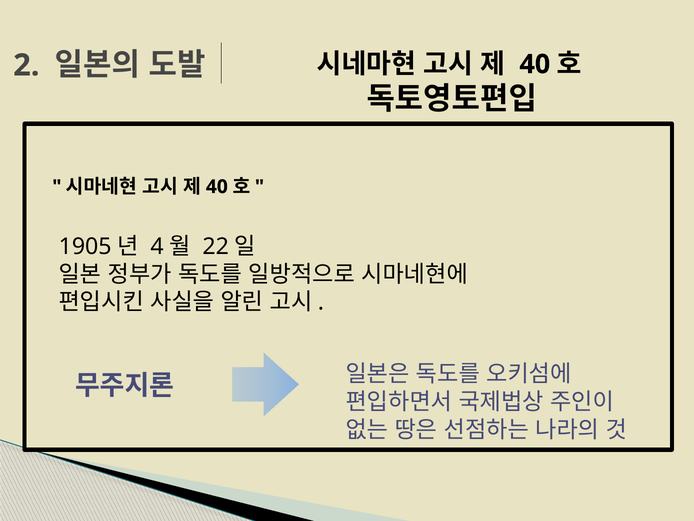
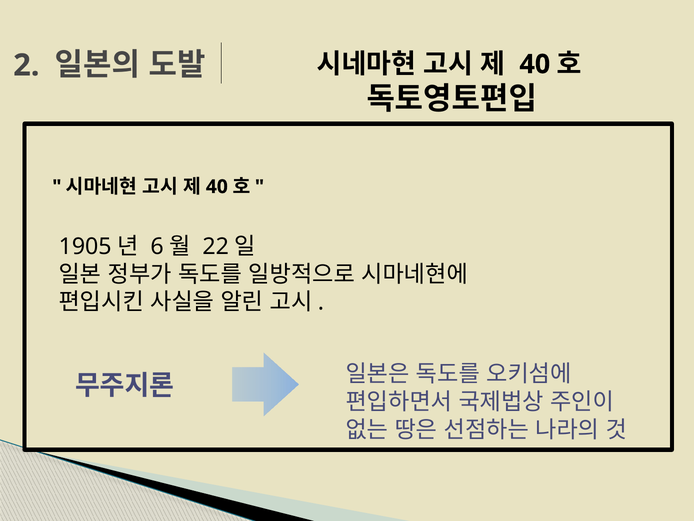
4: 4 -> 6
